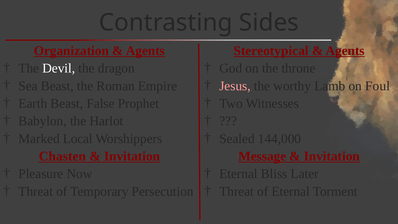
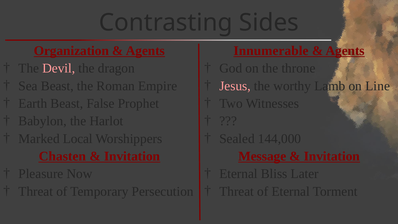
Stereotypical: Stereotypical -> Innumerable
Devil colour: white -> pink
Foul: Foul -> Line
